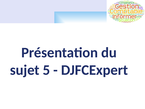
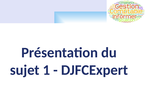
5: 5 -> 1
